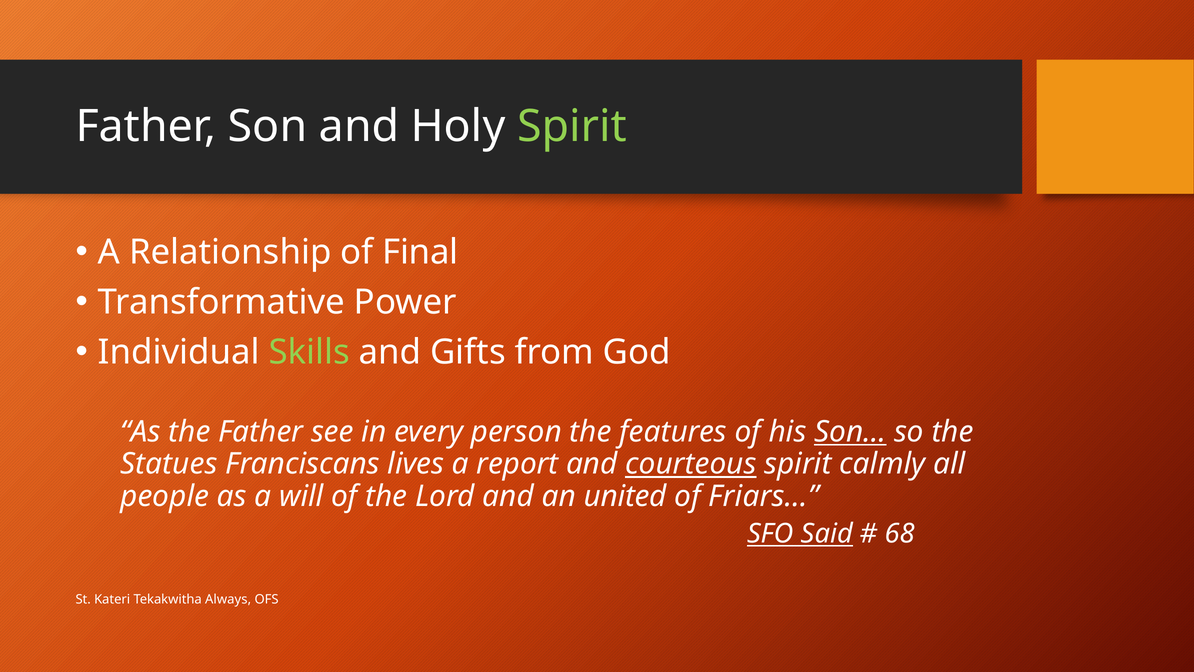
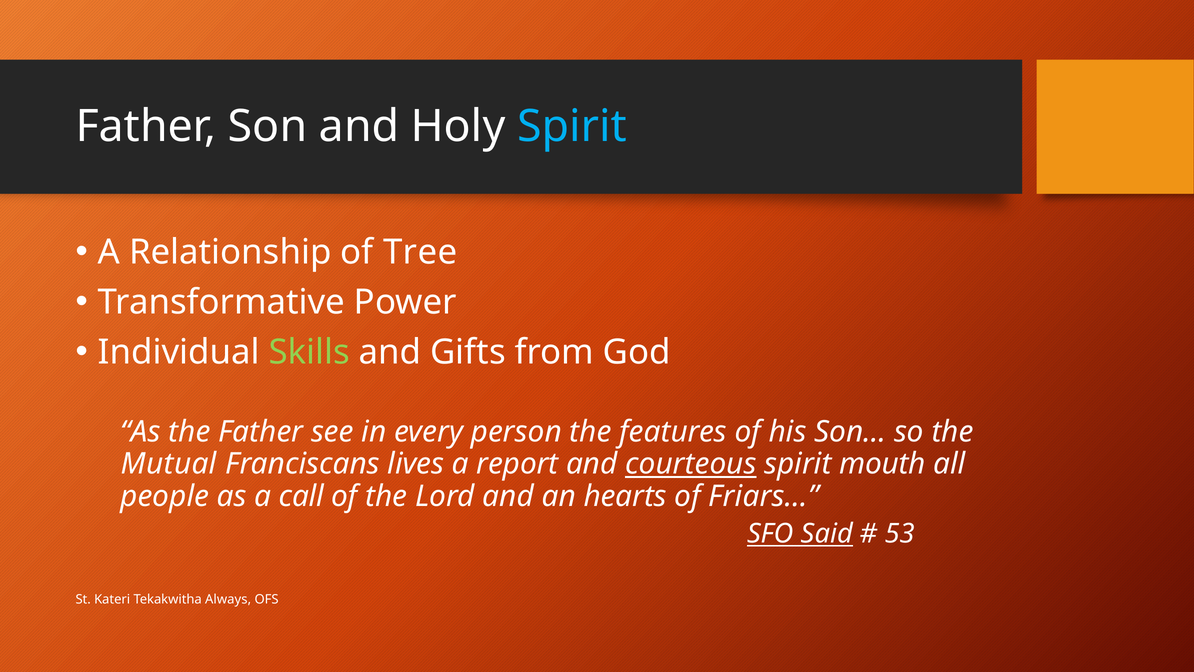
Spirit at (572, 126) colour: light green -> light blue
Final: Final -> Tree
Son… underline: present -> none
Statues: Statues -> Mutual
calmly: calmly -> mouth
will: will -> call
united: united -> hearts
68: 68 -> 53
